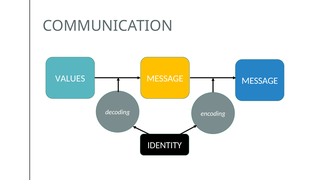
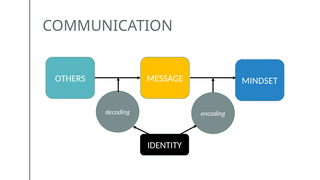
VALUES: VALUES -> OTHERS
MESSAGE at (260, 81): MESSAGE -> MINDSET
